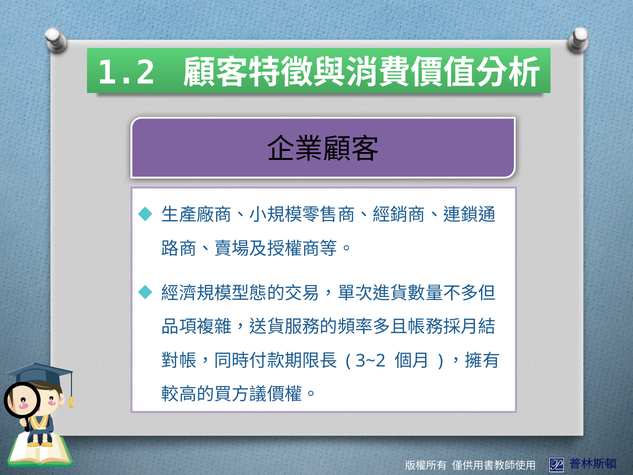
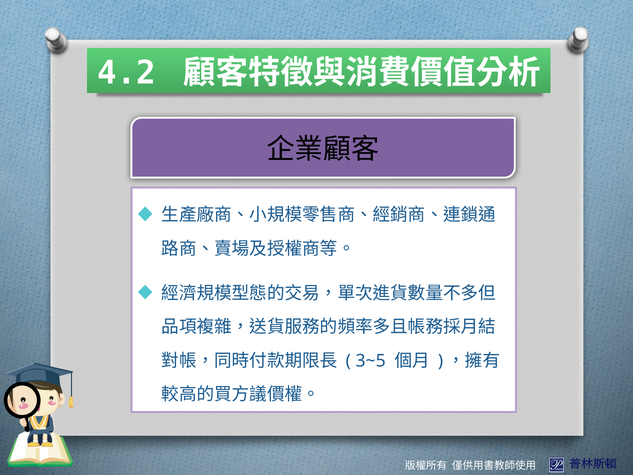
1.2: 1.2 -> 4.2
3~2: 3~2 -> 3~5
